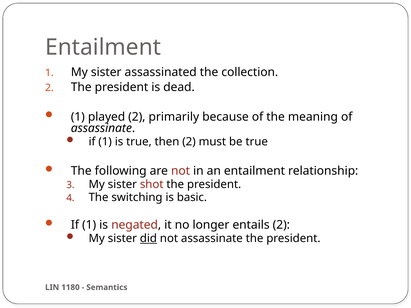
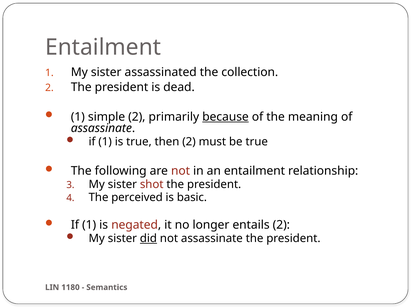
played: played -> simple
because underline: none -> present
switching: switching -> perceived
